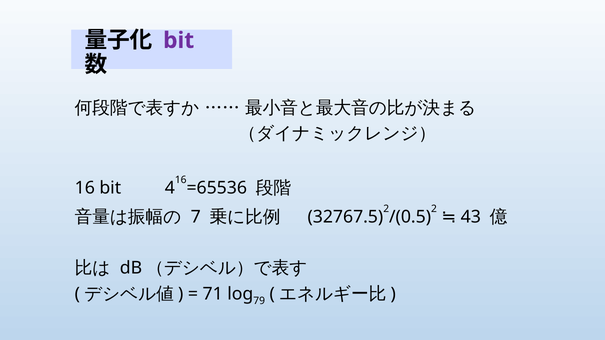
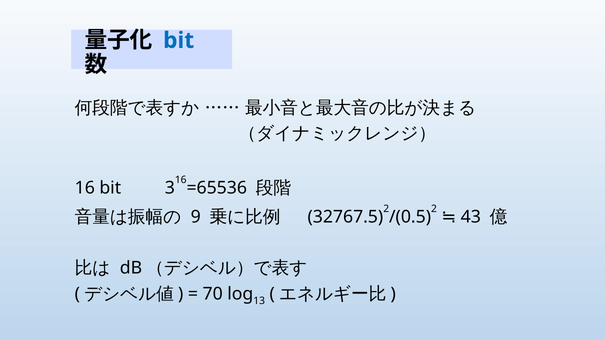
bit at (179, 40) colour: purple -> blue
4: 4 -> 3
7: 7 -> 9
71: 71 -> 70
79: 79 -> 13
